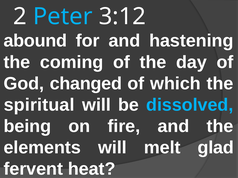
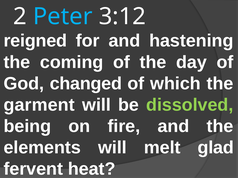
abound: abound -> reigned
spiritual: spiritual -> garment
dissolved colour: light blue -> light green
